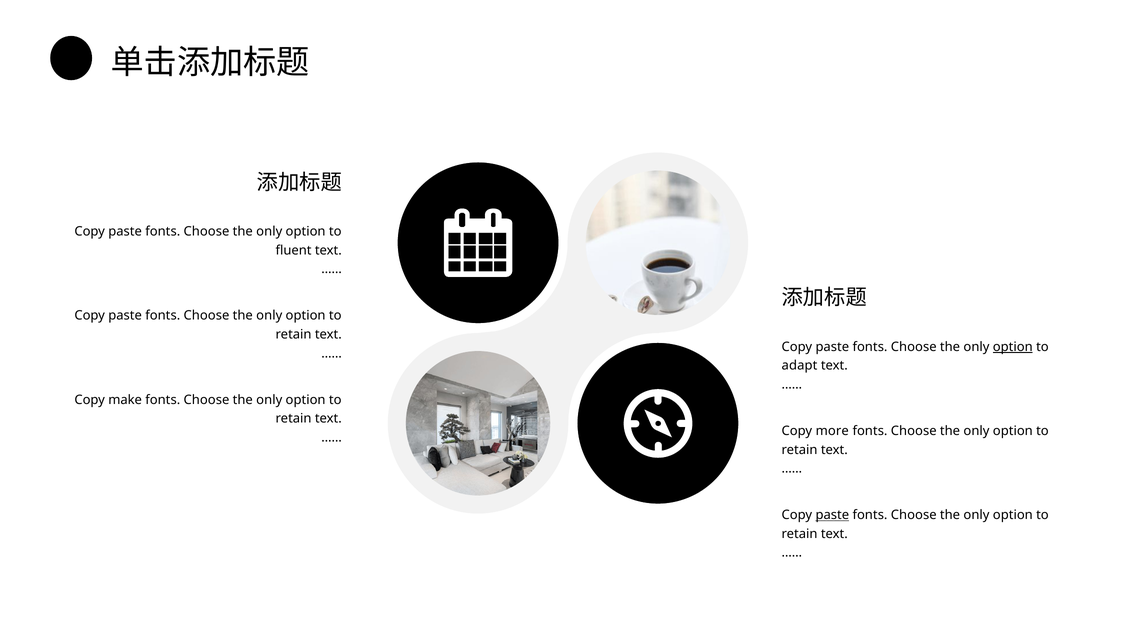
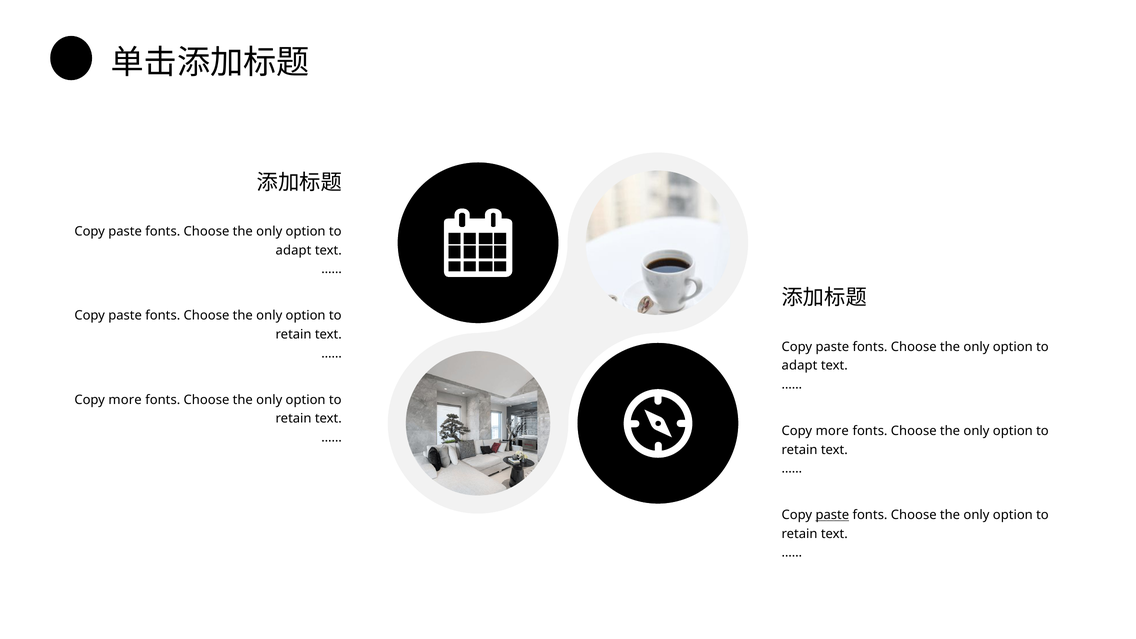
fluent at (294, 250): fluent -> adapt
option at (1013, 347) underline: present -> none
make at (125, 400): make -> more
